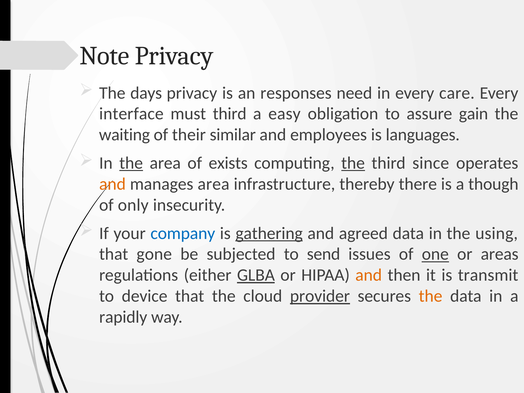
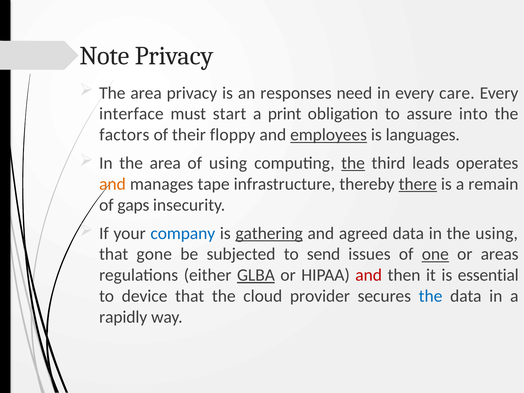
days at (146, 93): days -> area
must third: third -> start
easy: easy -> print
gain: gain -> into
waiting: waiting -> factors
similar: similar -> floppy
employees underline: none -> present
the at (131, 163) underline: present -> none
of exists: exists -> using
since: since -> leads
manages area: area -> tape
there underline: none -> present
though: though -> remain
only: only -> gaps
and at (369, 275) colour: orange -> red
transmit: transmit -> essential
provider underline: present -> none
the at (431, 296) colour: orange -> blue
